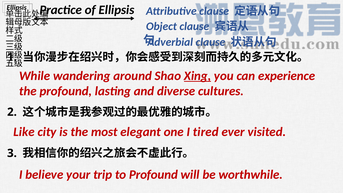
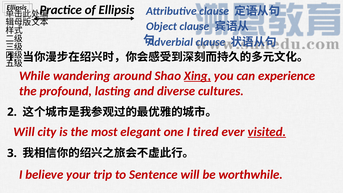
Like at (24, 132): Like -> Will
visited underline: none -> present
to Profound: Profound -> Sentence
